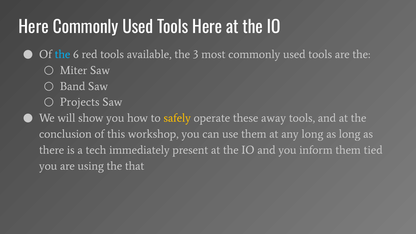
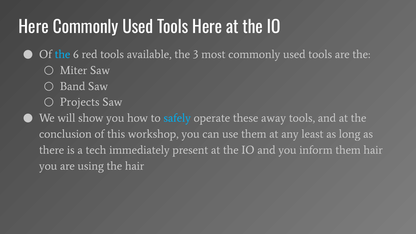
safely colour: yellow -> light blue
any long: long -> least
them tied: tied -> hair
the that: that -> hair
